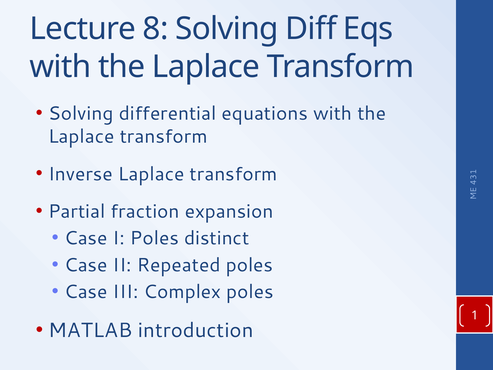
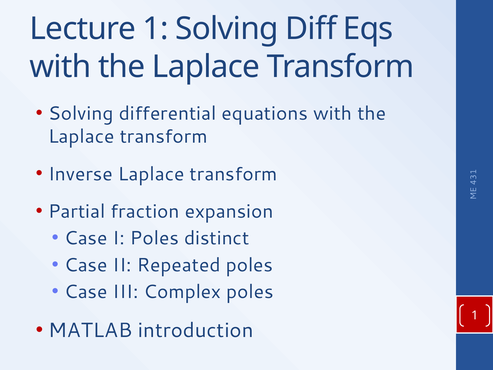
Lecture 8: 8 -> 1
